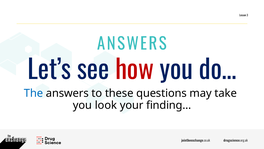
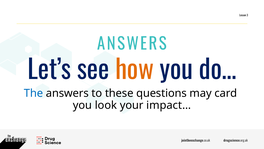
how colour: red -> orange
take: take -> card
finding…: finding… -> impact…
